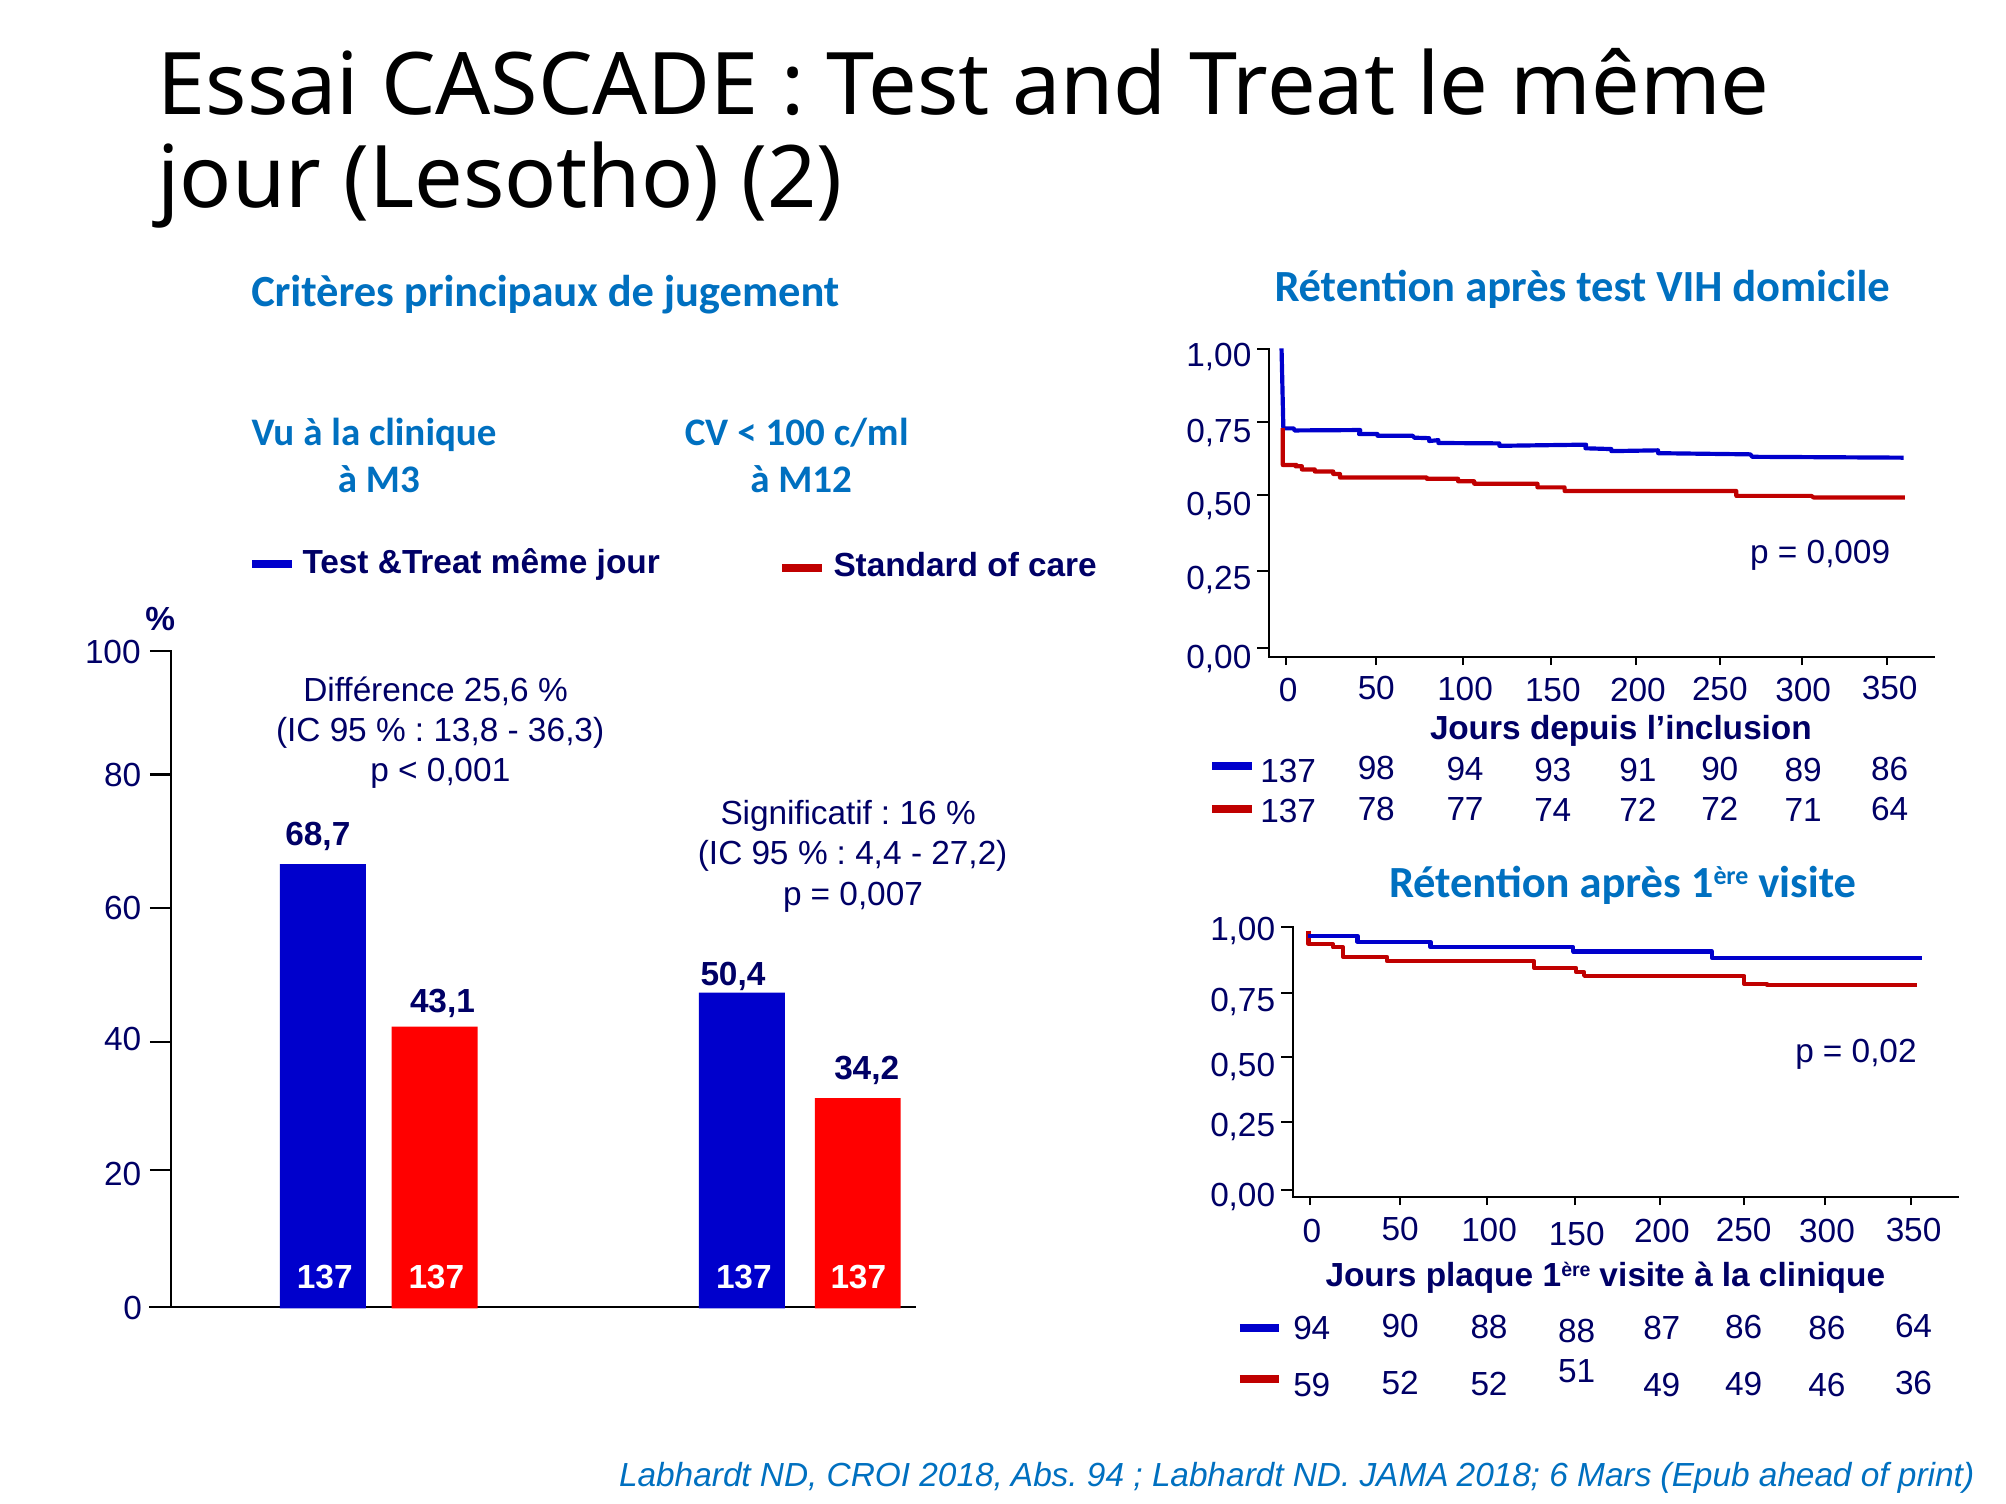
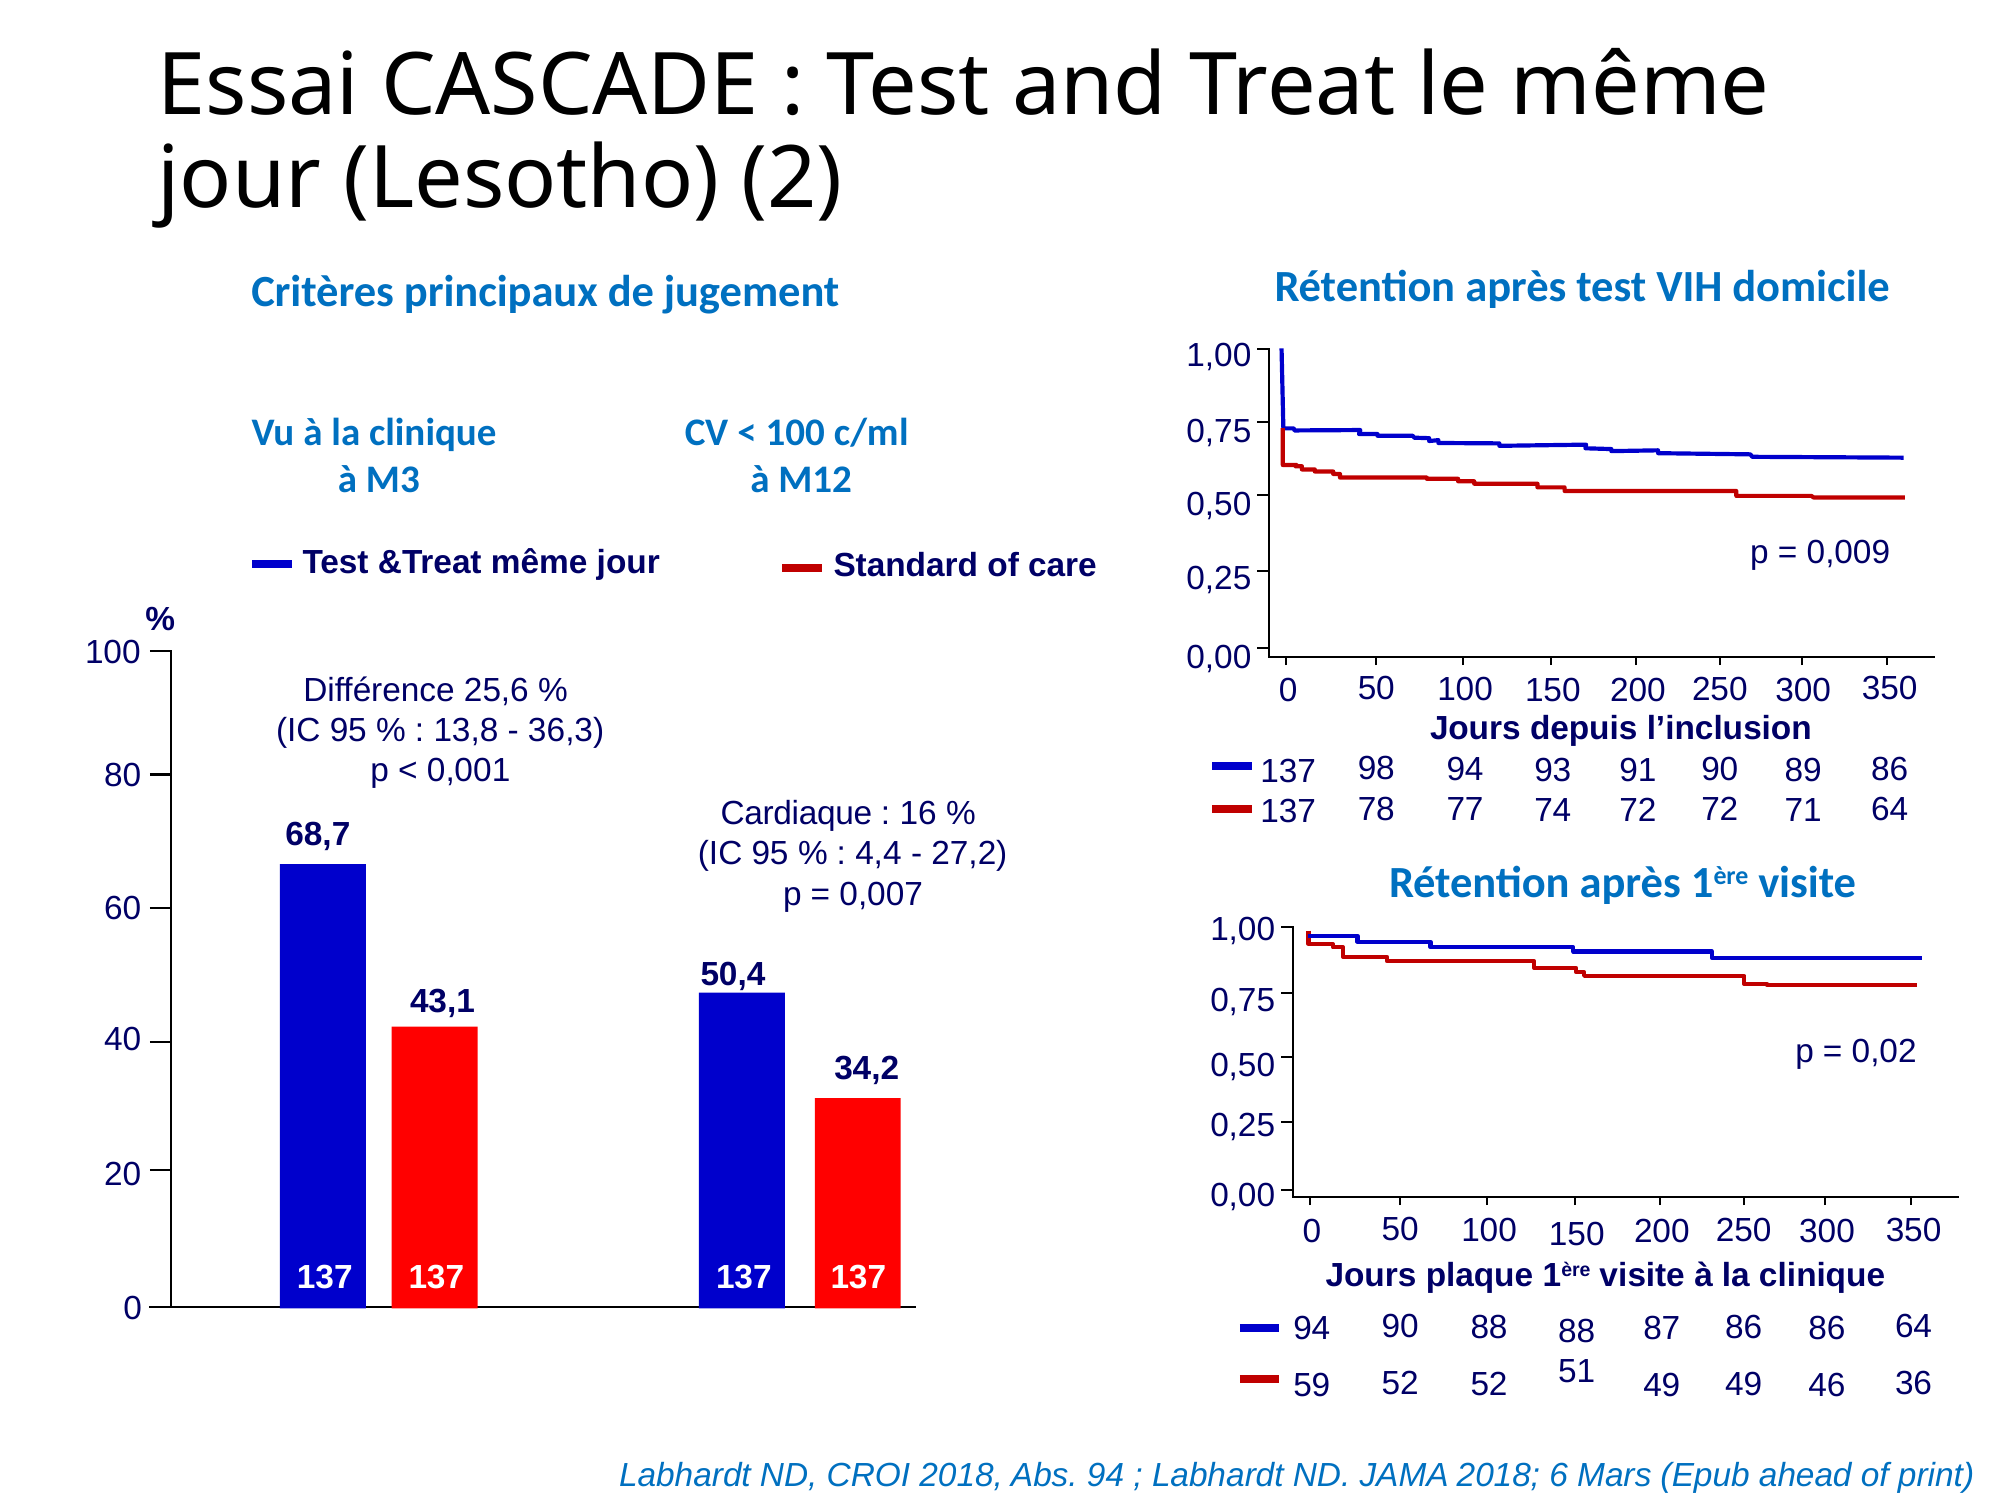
Significatif: Significatif -> Cardiaque
